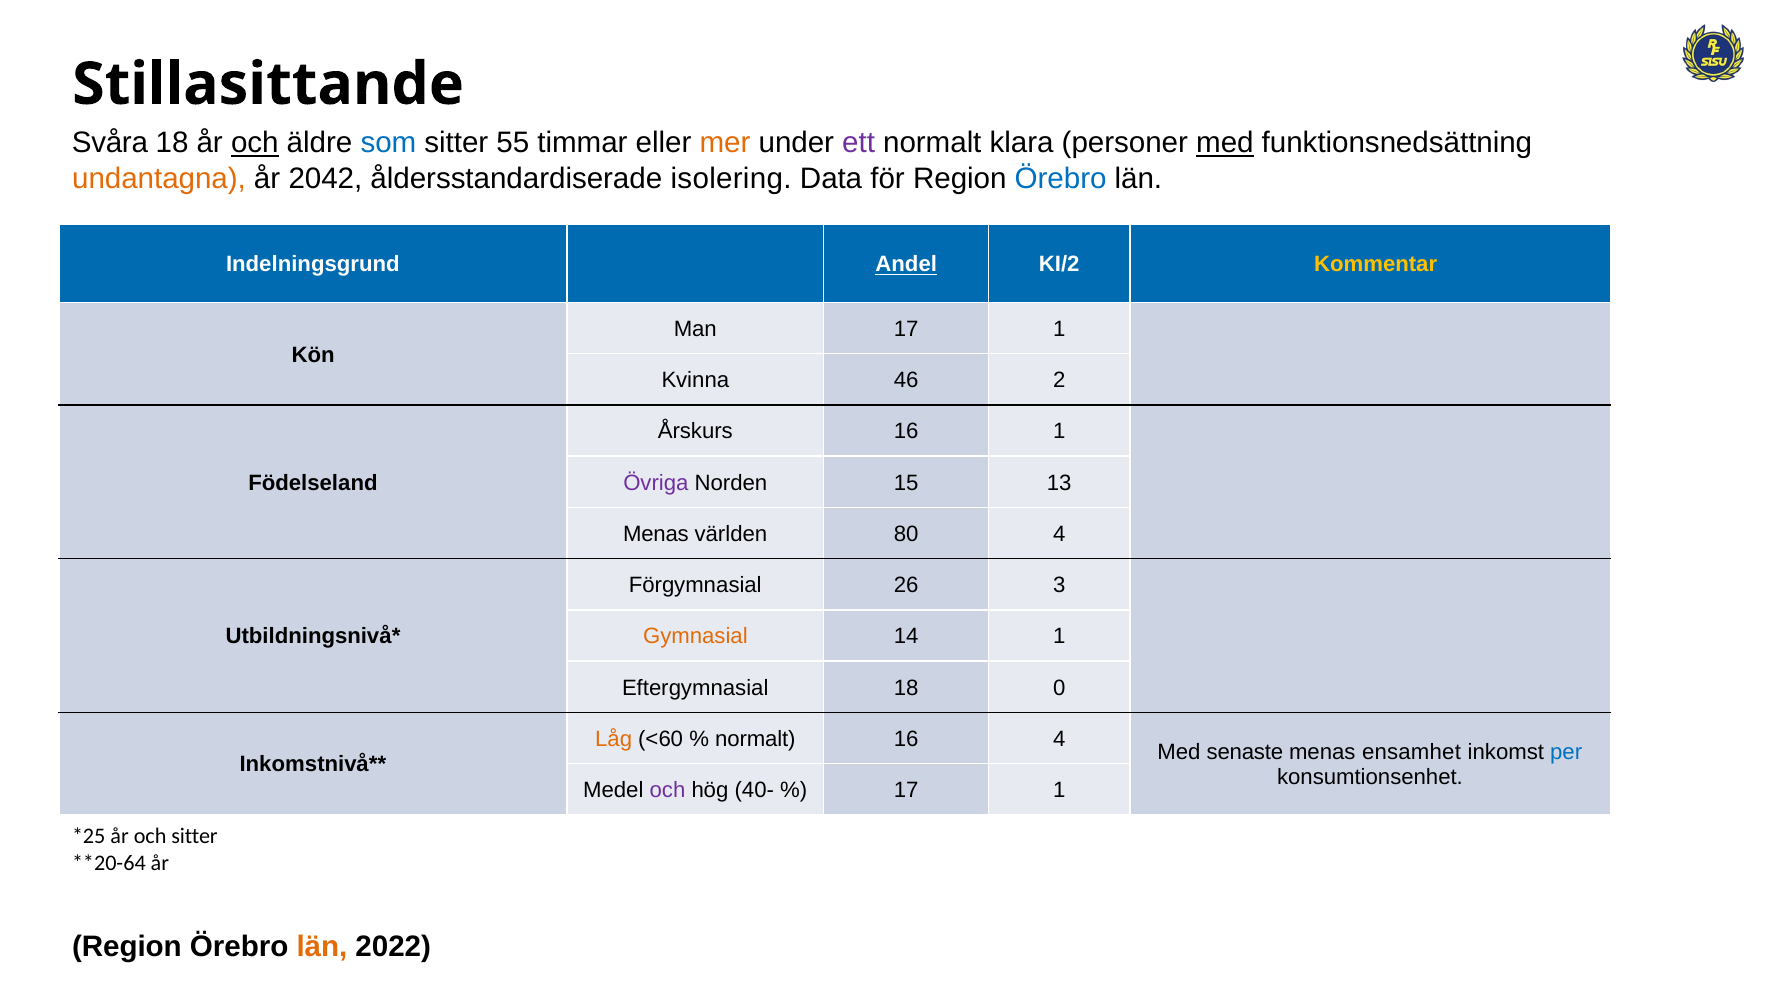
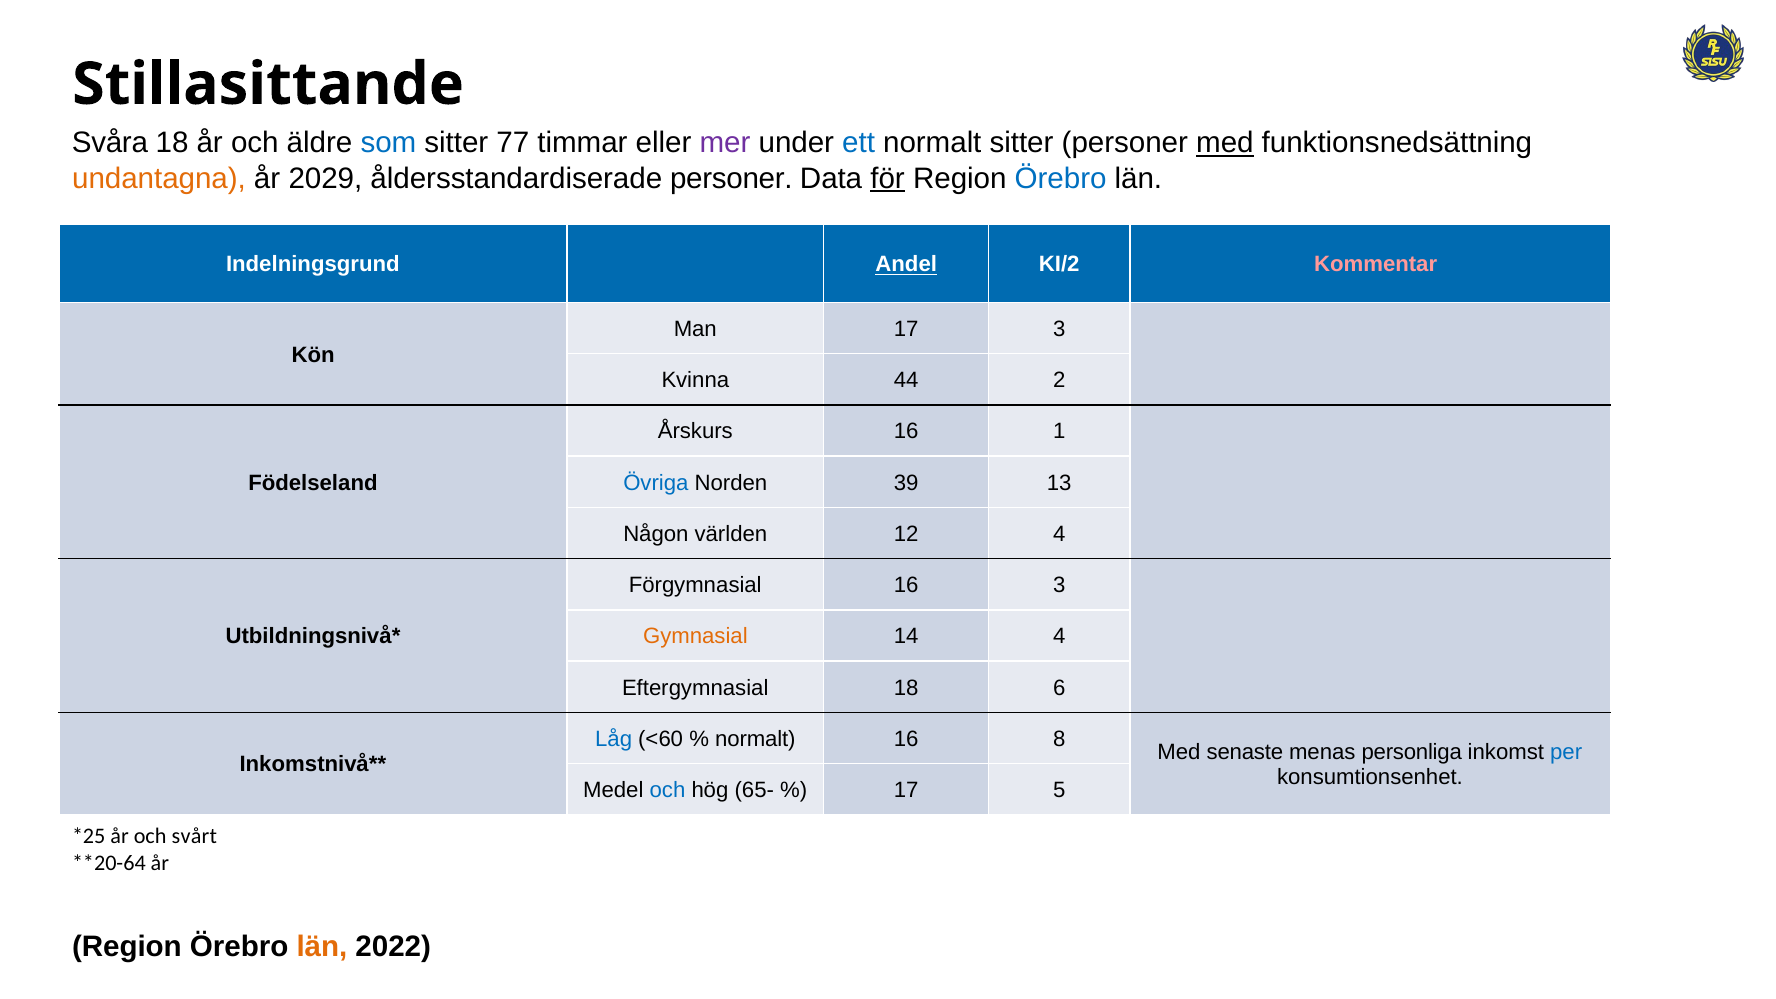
och at (255, 143) underline: present -> none
55: 55 -> 77
mer colour: orange -> purple
ett colour: purple -> blue
normalt klara: klara -> sitter
2042: 2042 -> 2029
åldersstandardiserade isolering: isolering -> personer
för underline: none -> present
Kommentar colour: yellow -> pink
Man 17 1: 1 -> 3
46: 46 -> 44
Övriga colour: purple -> blue
15: 15 -> 39
Menas at (656, 534): Menas -> Någon
80: 80 -> 12
Förgymnasial 26: 26 -> 16
14 1: 1 -> 4
0: 0 -> 6
Låg colour: orange -> blue
16 4: 4 -> 8
ensamhet: ensamhet -> personliga
och at (668, 790) colour: purple -> blue
40-: 40- -> 65-
1 at (1059, 790): 1 -> 5
och sitter: sitter -> svårt
